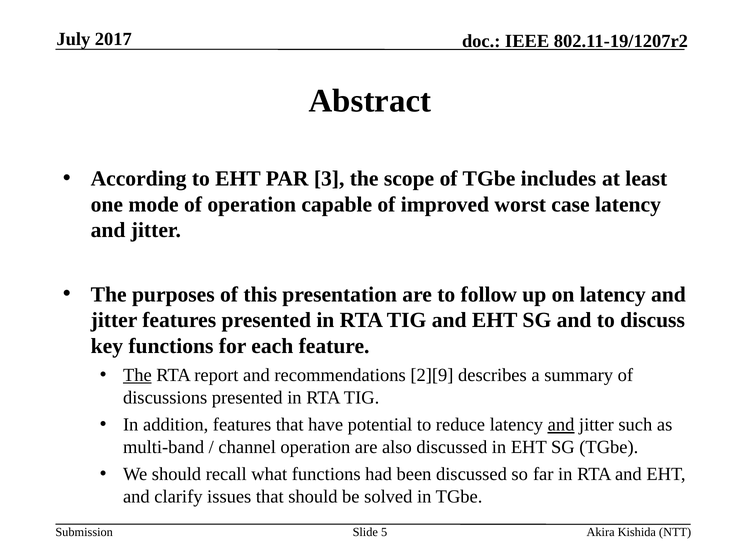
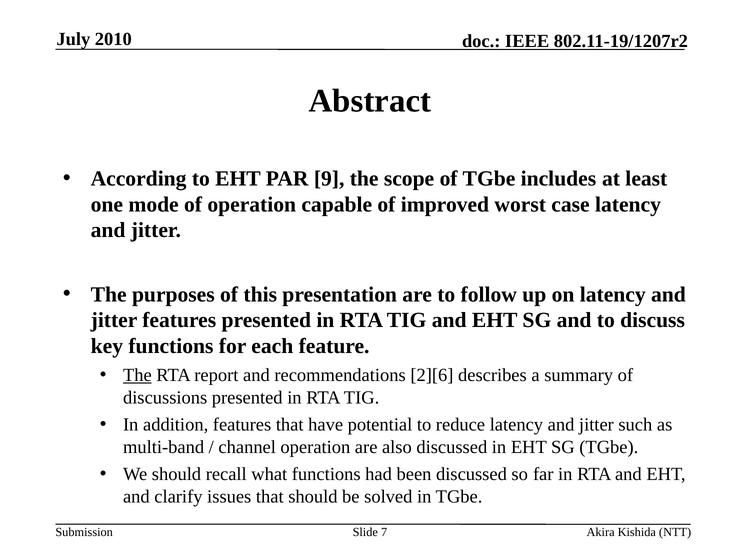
2017: 2017 -> 2010
3: 3 -> 9
2][9: 2][9 -> 2][6
and at (561, 425) underline: present -> none
5: 5 -> 7
